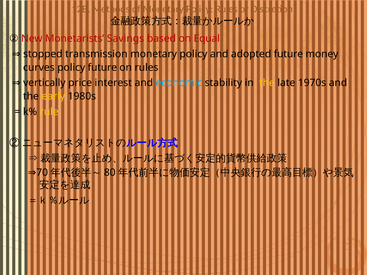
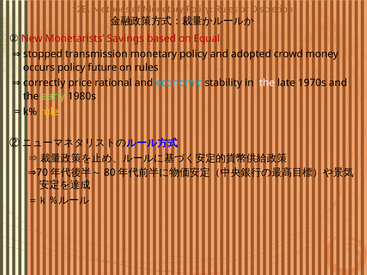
adopted future: future -> crowd
curves: curves -> occurs
vertically: vertically -> correctly
interest: interest -> rational
the at (267, 83) colour: yellow -> white
early colour: yellow -> light green
